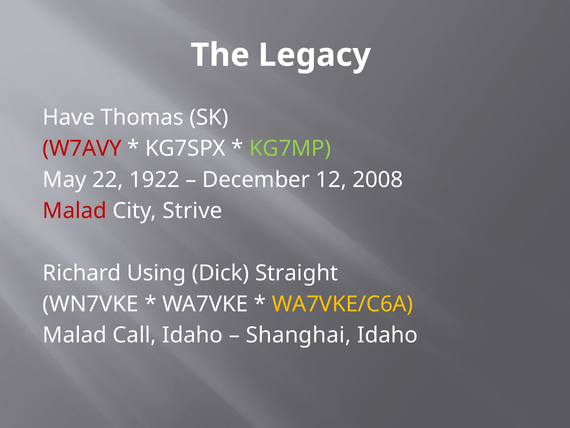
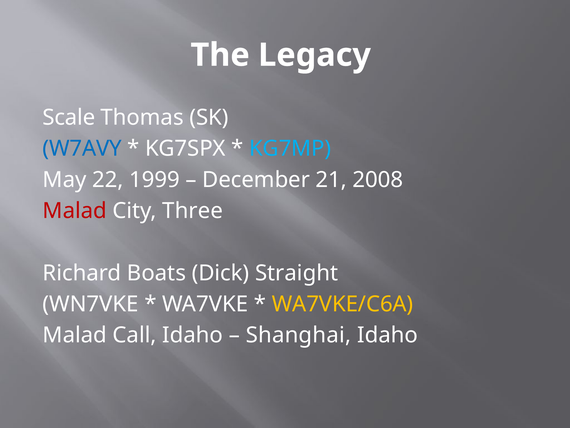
Have: Have -> Scale
W7AVY colour: red -> blue
KG7MP colour: light green -> light blue
1922: 1922 -> 1999
12: 12 -> 21
Strive: Strive -> Three
Using: Using -> Boats
